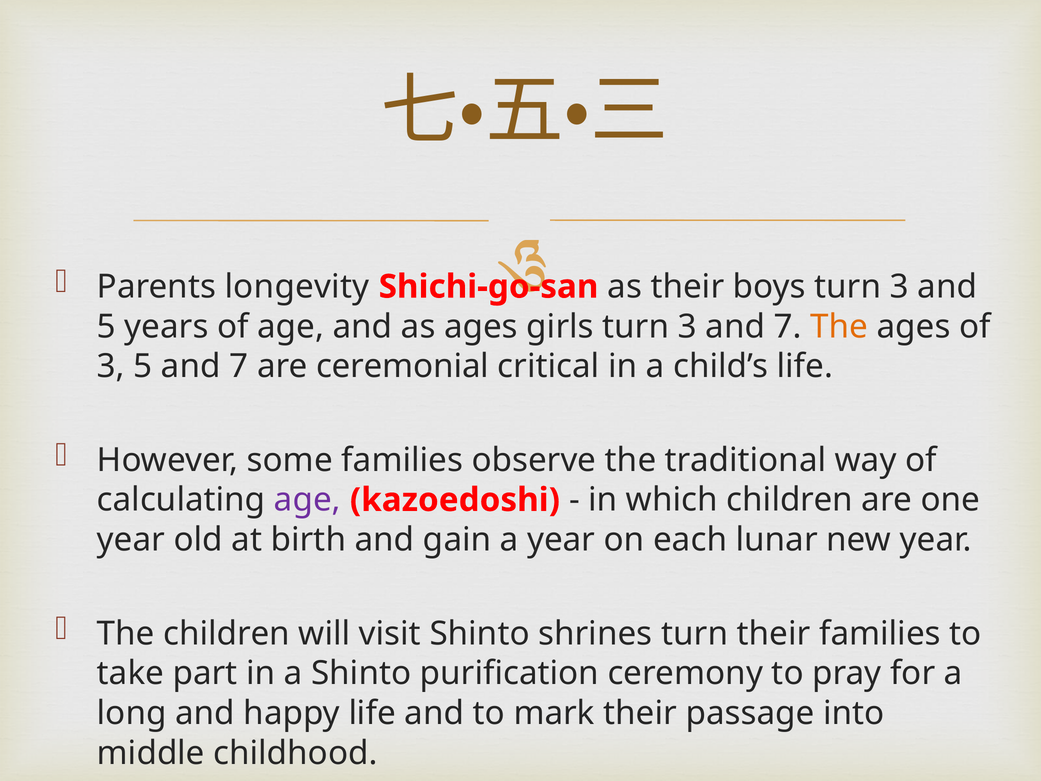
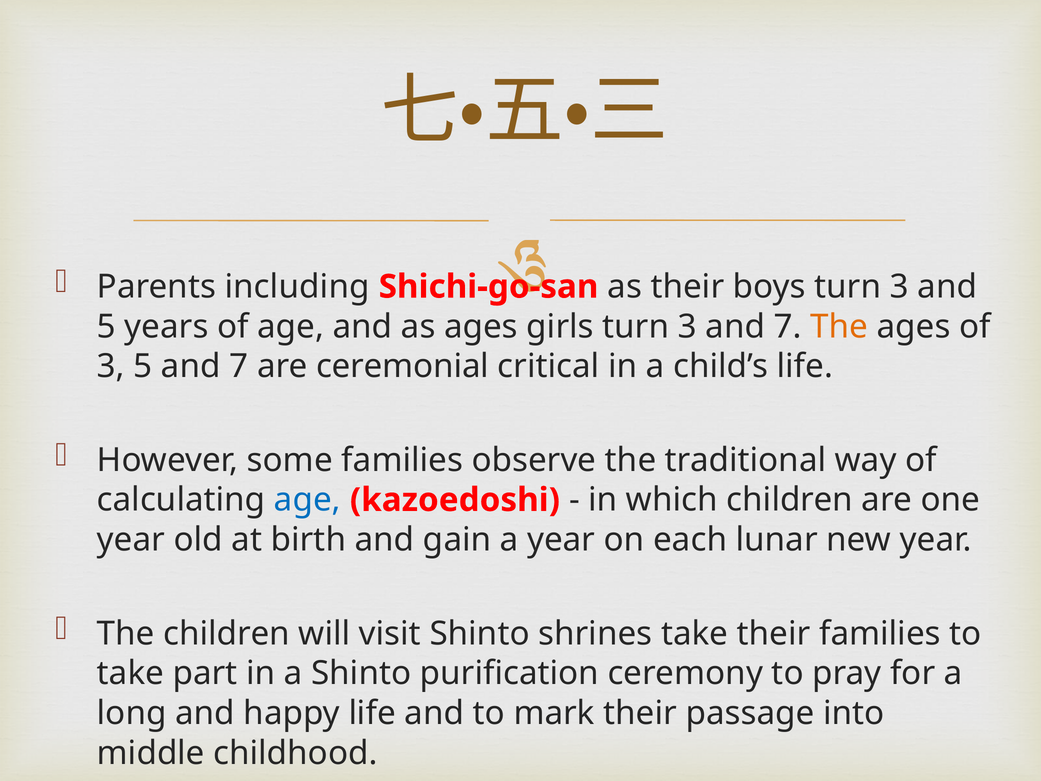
longevity: longevity -> including
age at (307, 500) colour: purple -> blue
shrines turn: turn -> take
